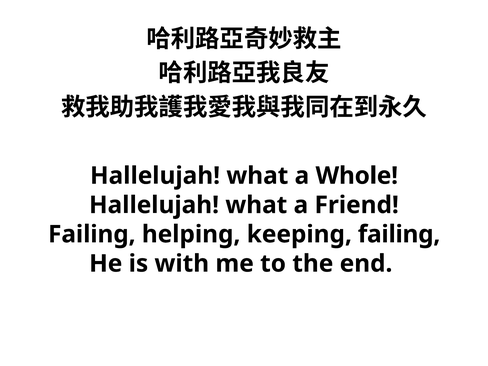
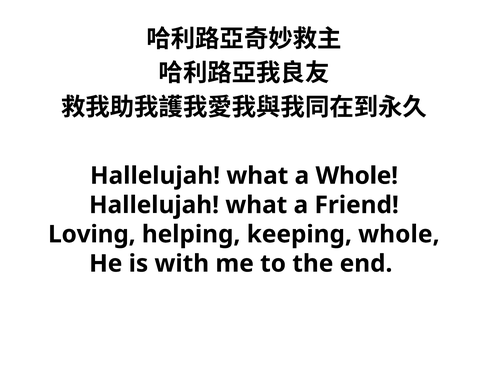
Failing at (92, 234): Failing -> Loving
keeping failing: failing -> whole
